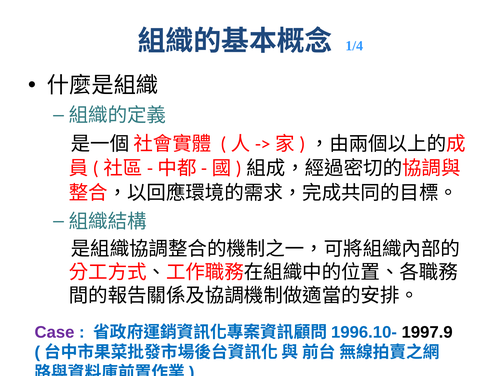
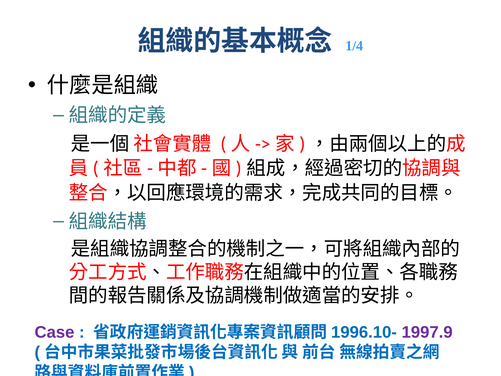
1997.9 colour: black -> purple
